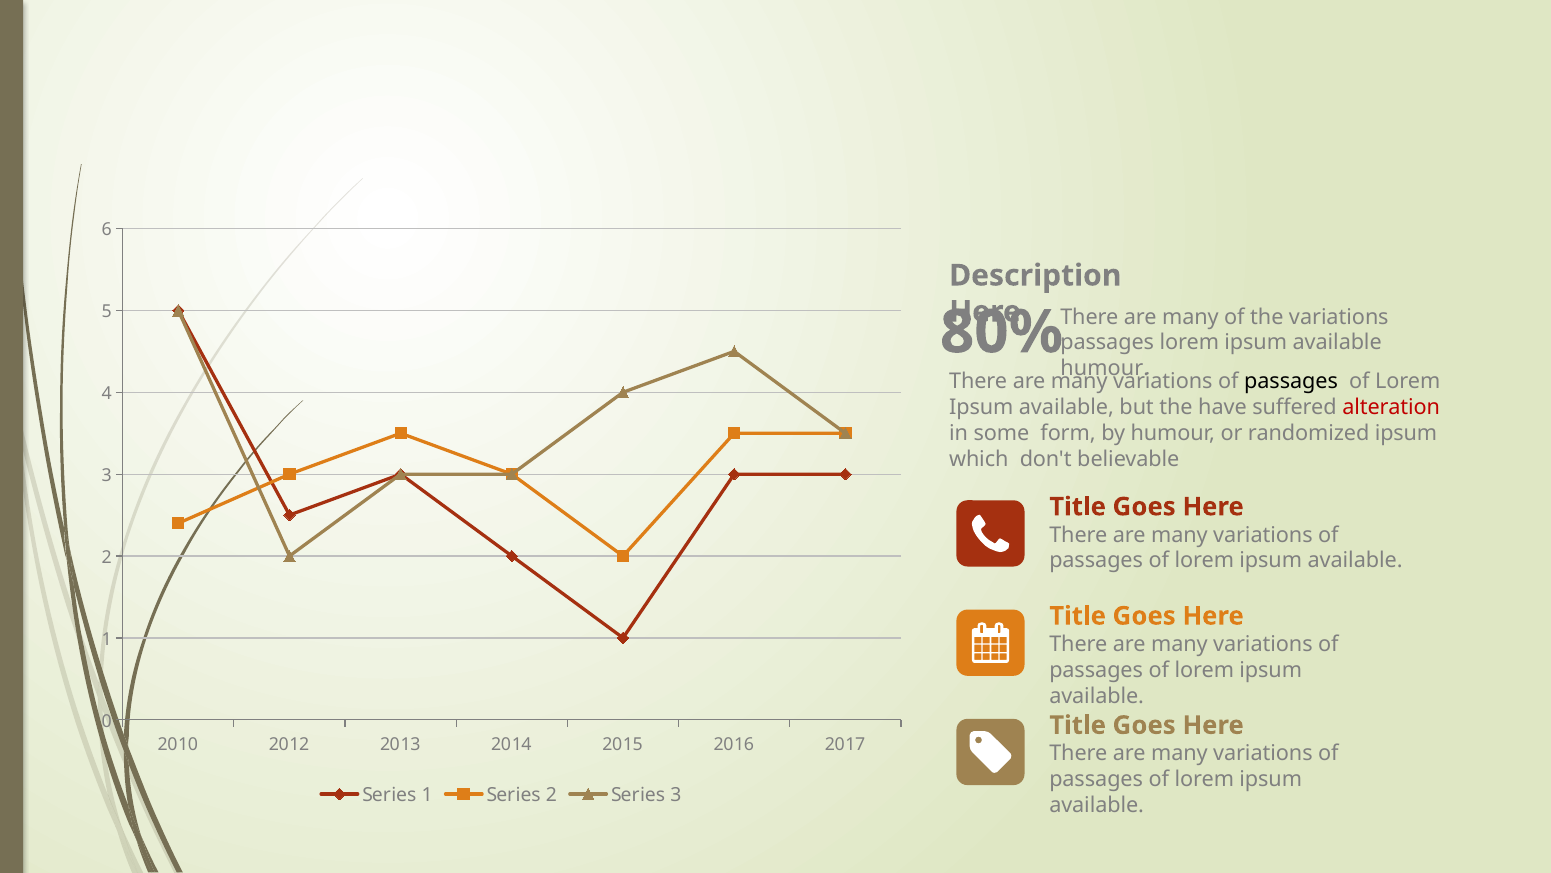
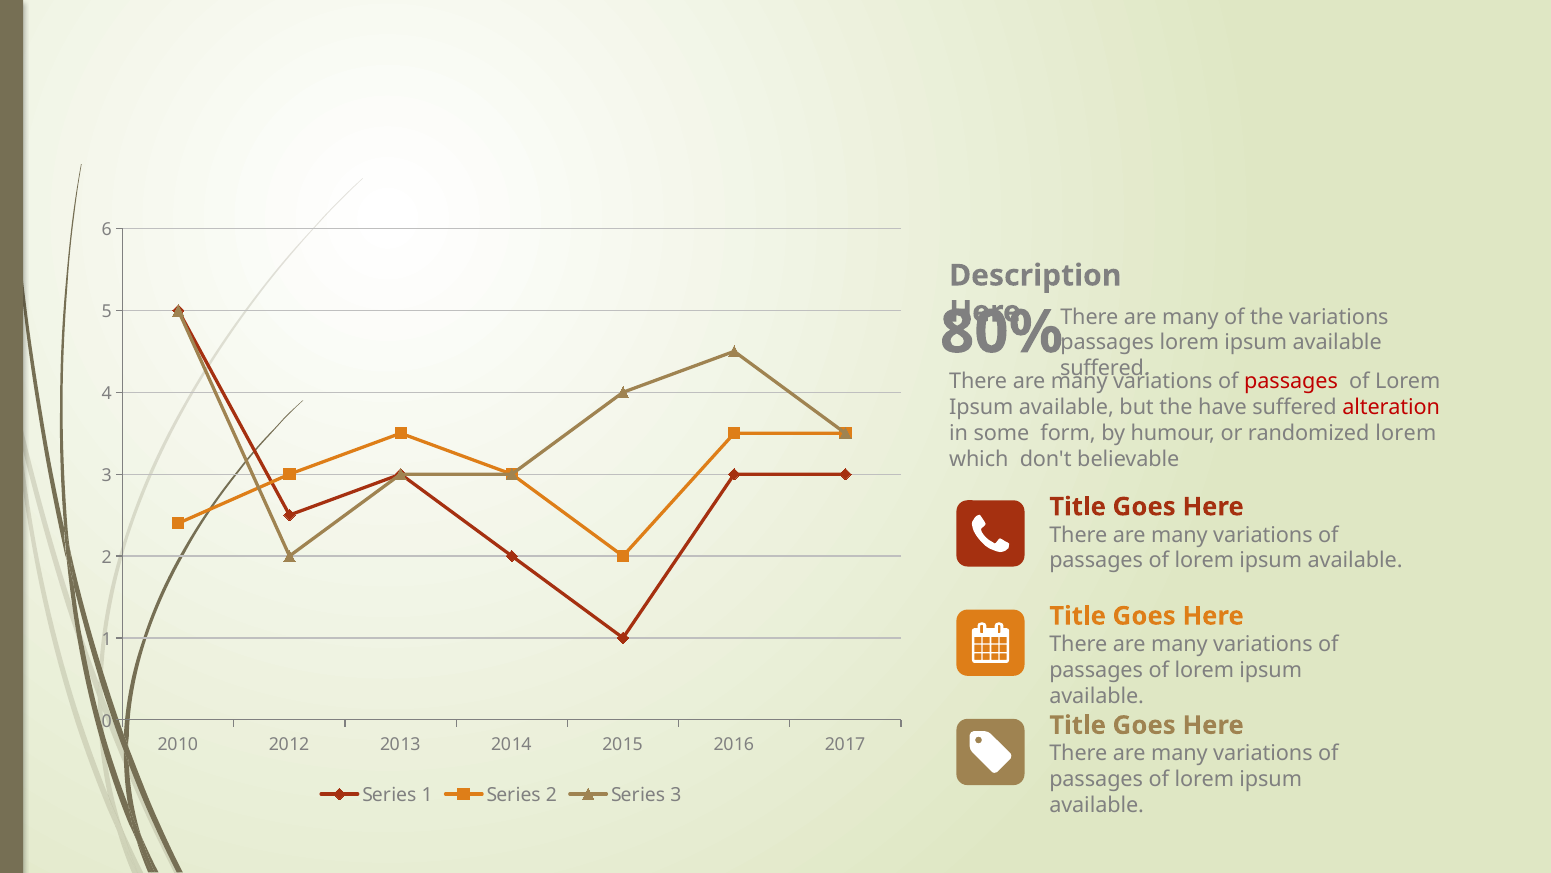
humour at (1105, 368): humour -> suffered
passages at (1291, 381) colour: black -> red
randomized ipsum: ipsum -> lorem
